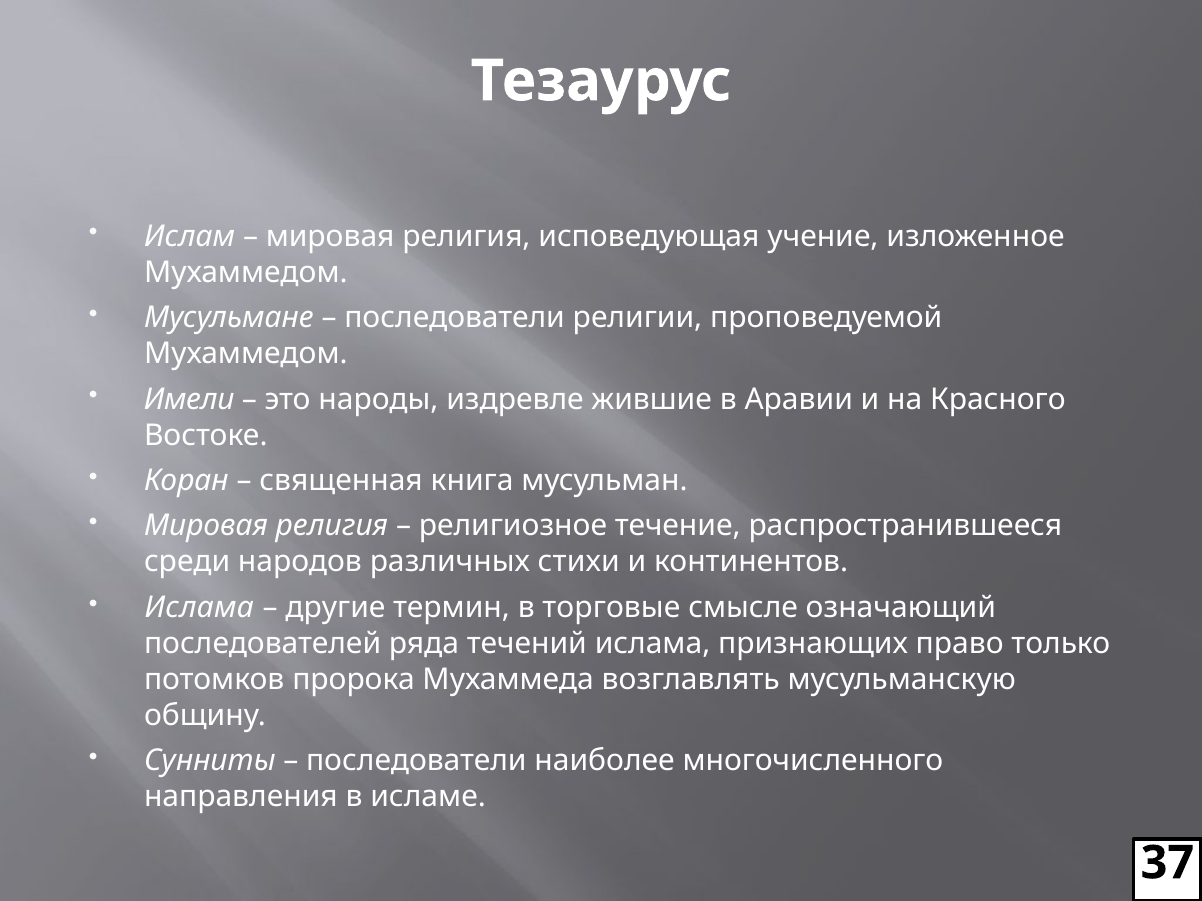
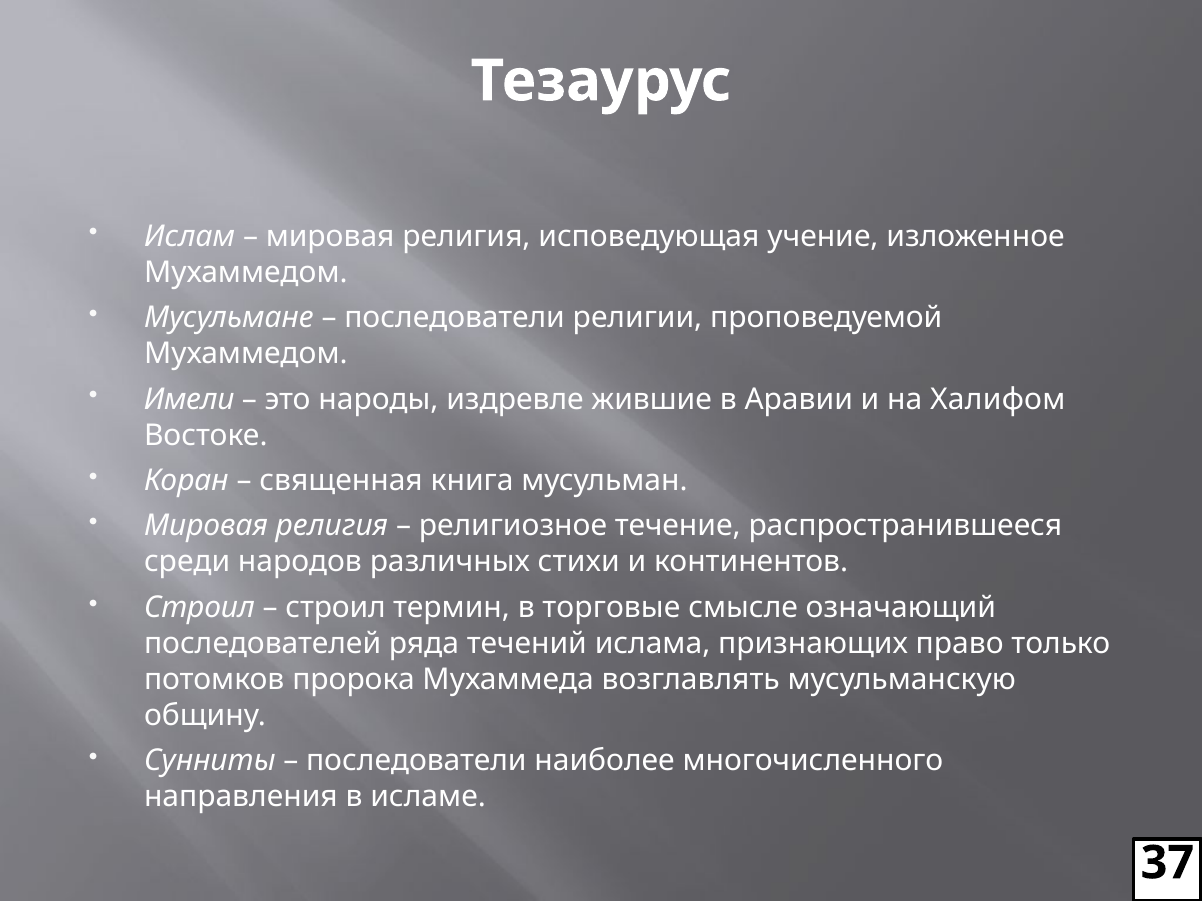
Красного: Красного -> Халифом
Ислама at (199, 608): Ислама -> Строил
другие at (335, 608): другие -> строил
